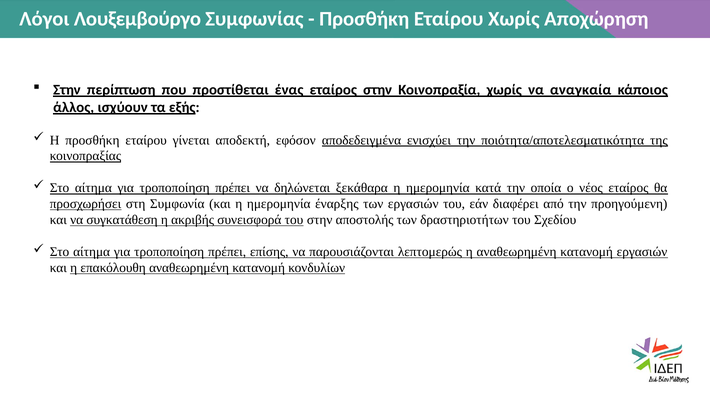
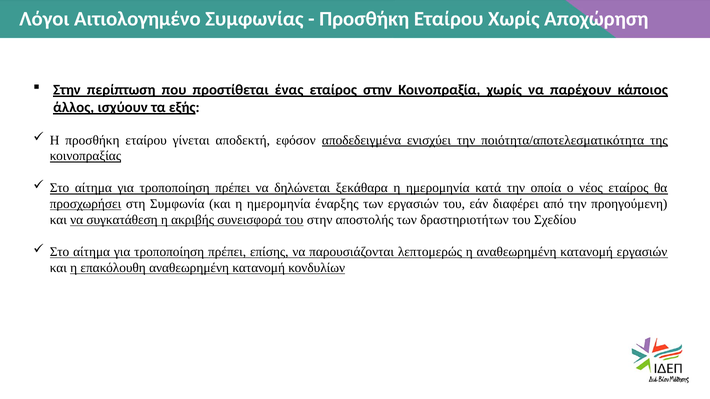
Λουξεμβούργο: Λουξεμβούργο -> Αιτιολογημένο
αναγκαία: αναγκαία -> παρέχουν
